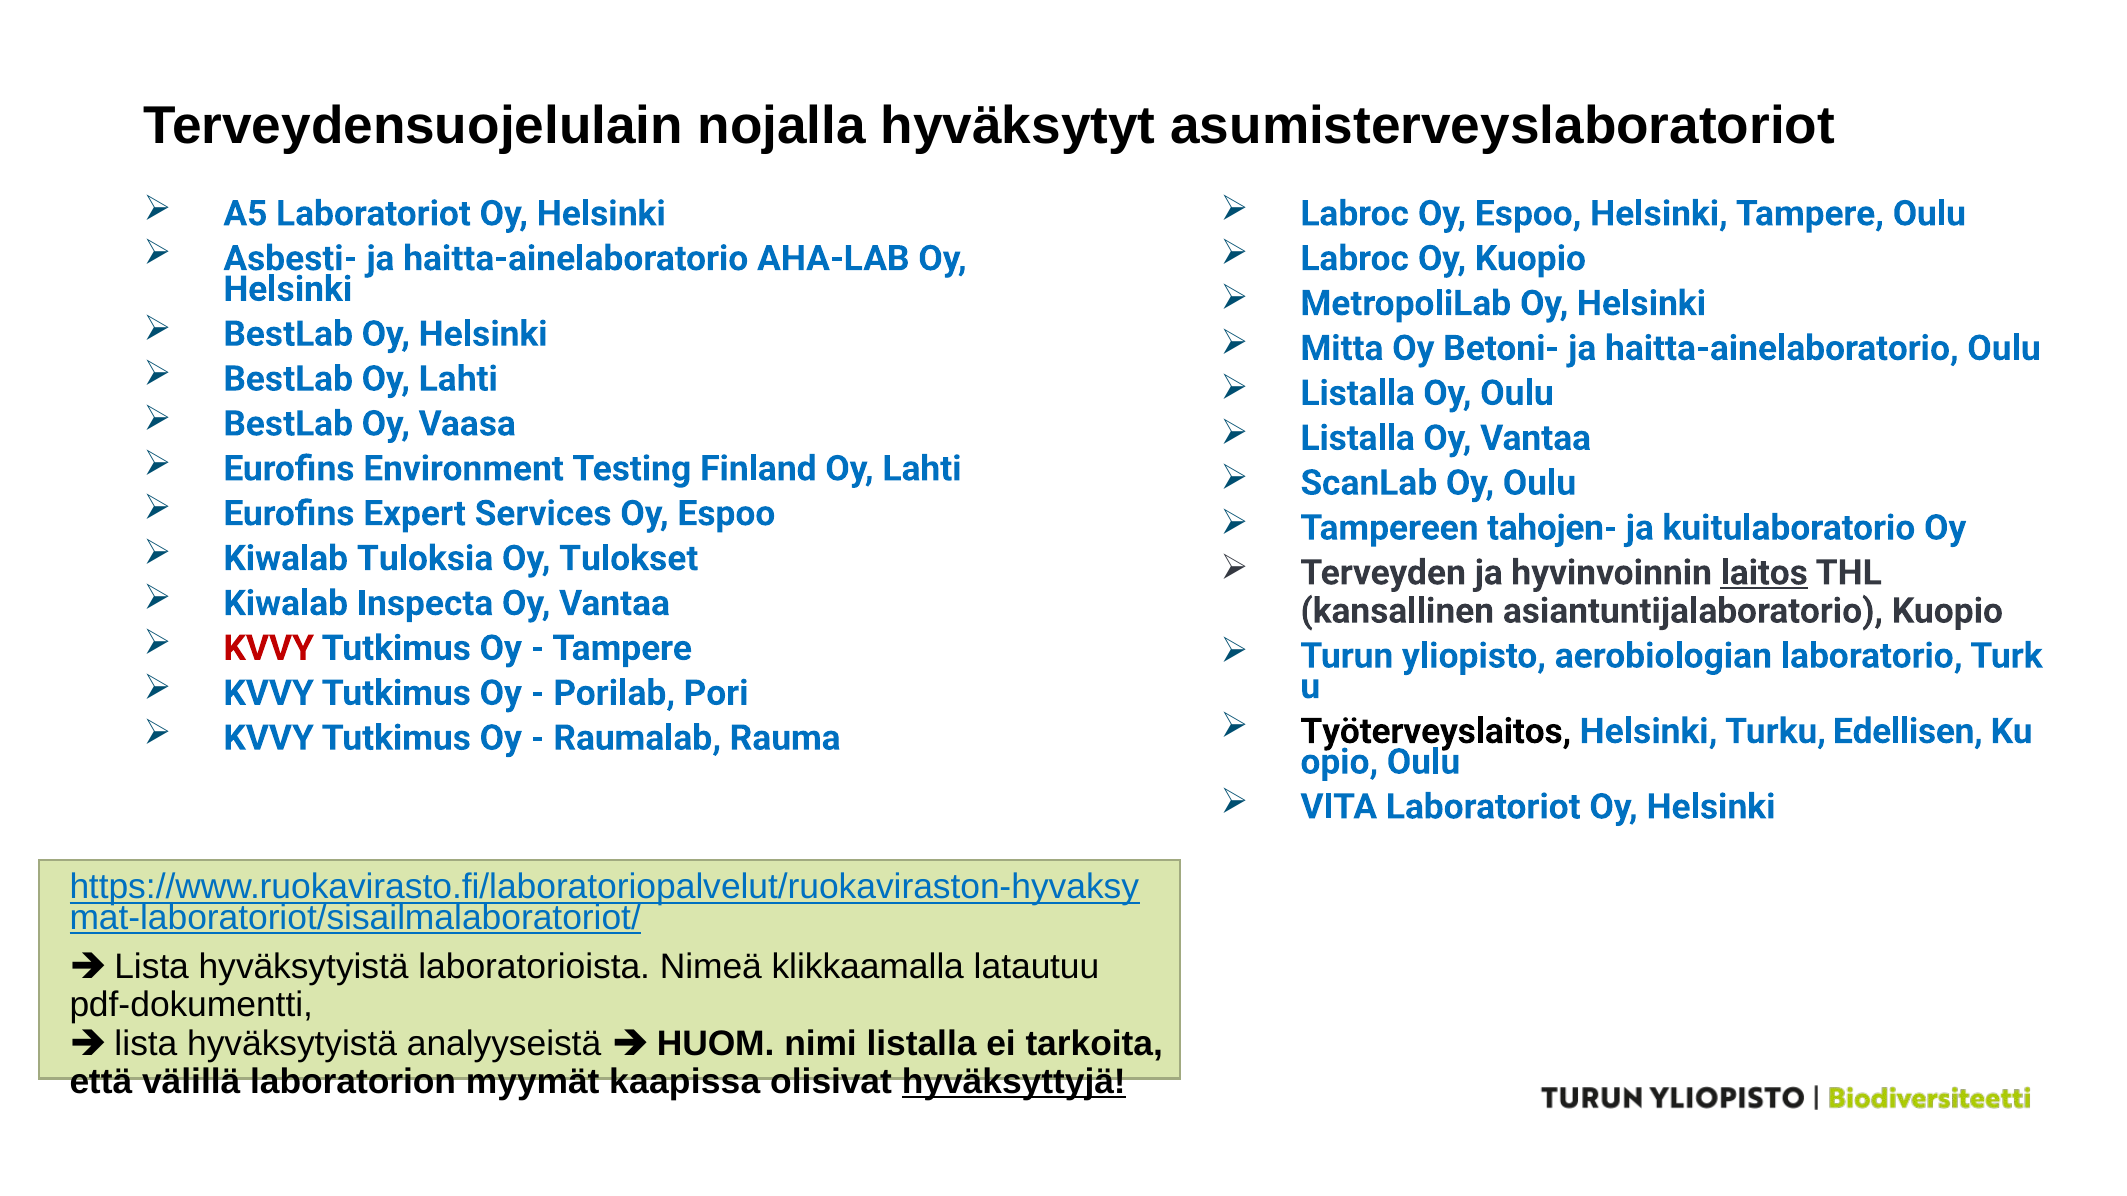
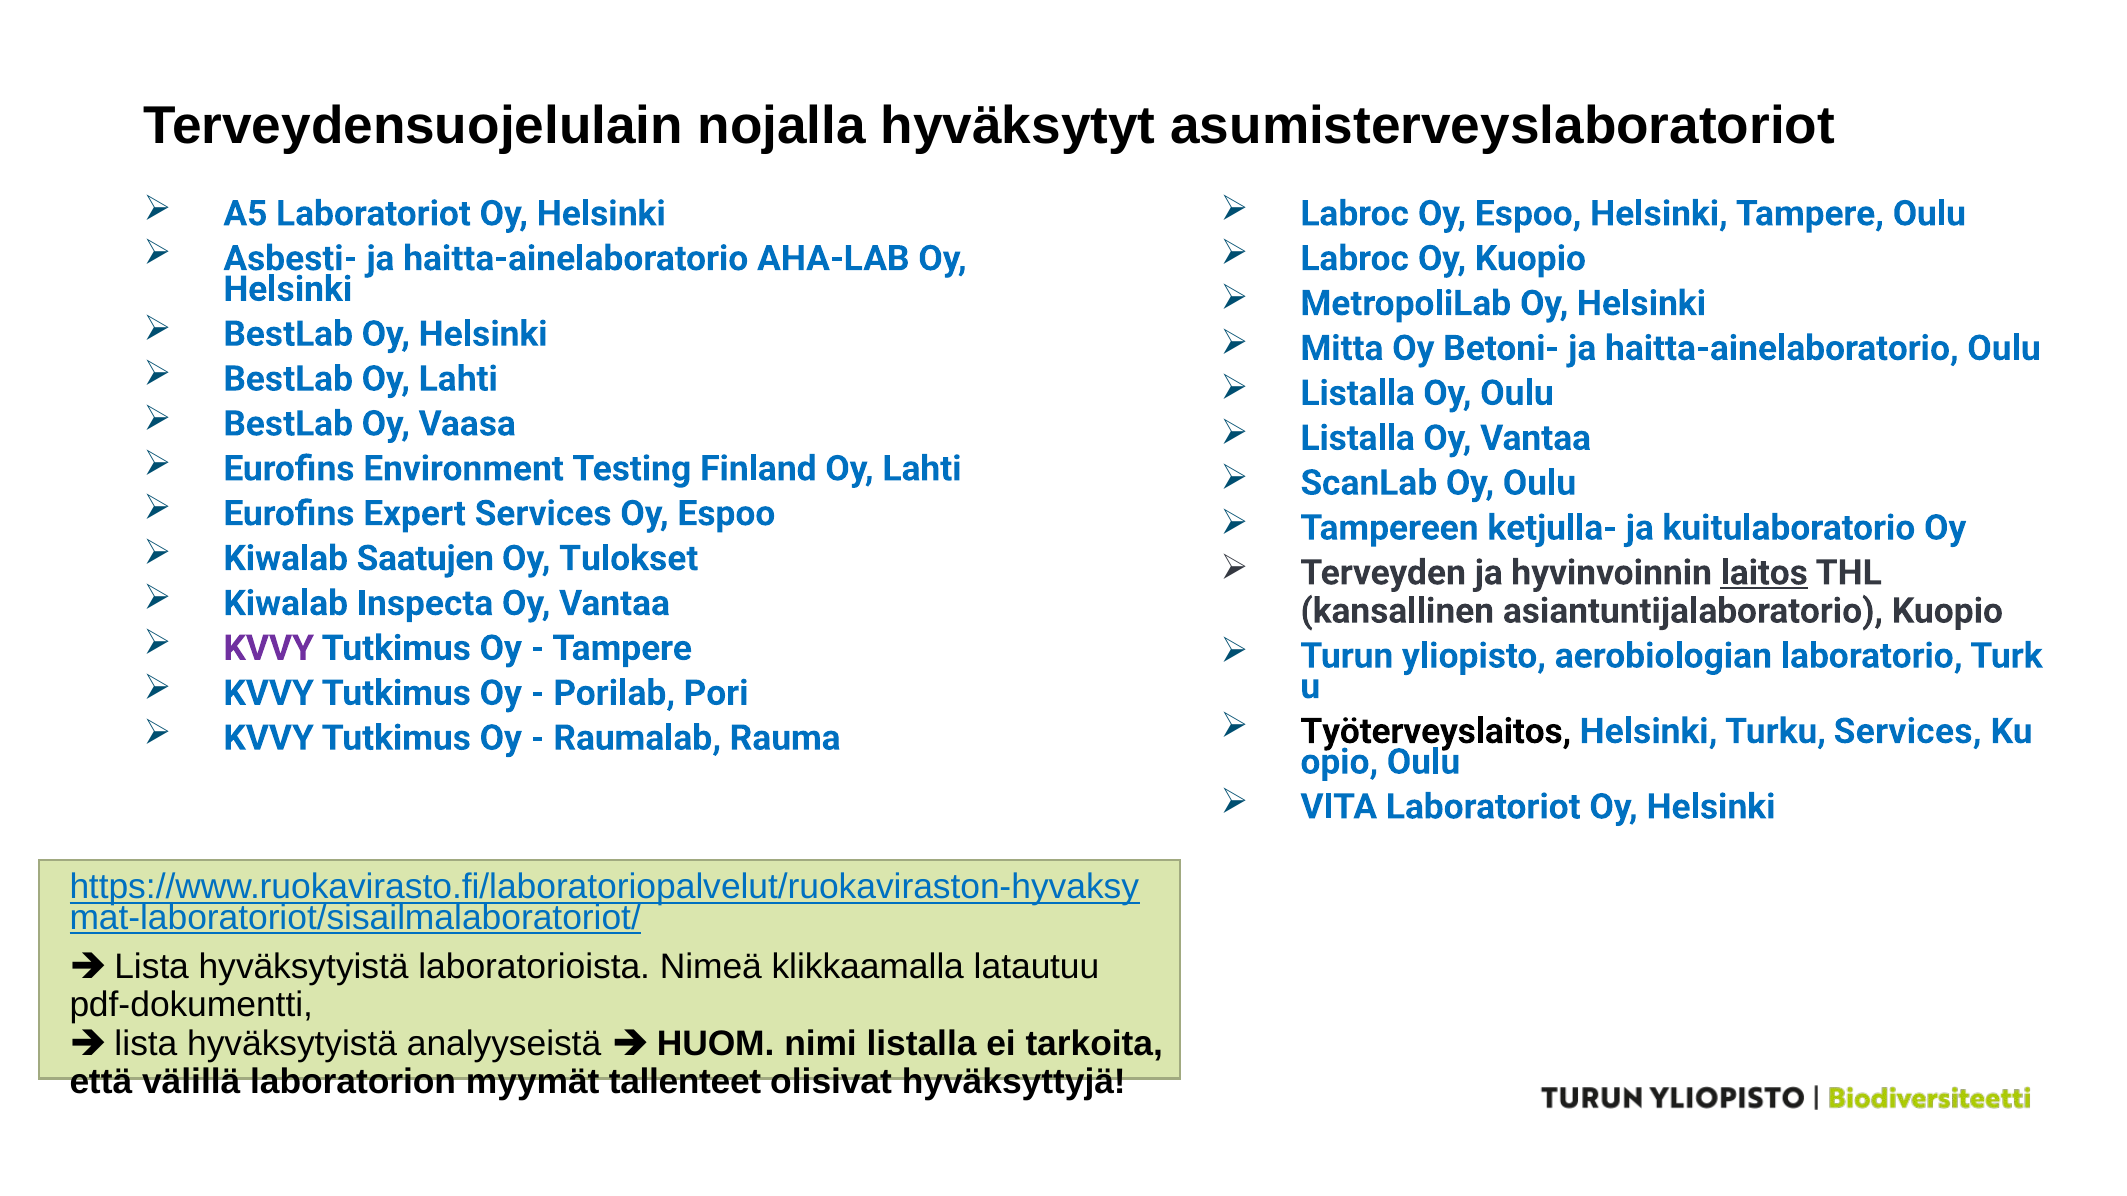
tahojen-: tahojen- -> ketjulla-
Tuloksia: Tuloksia -> Saatujen
KVVY at (269, 648) colour: red -> purple
Turku Edellisen: Edellisen -> Services
kaapissa: kaapissa -> tallenteet
hyväksyttyjä underline: present -> none
